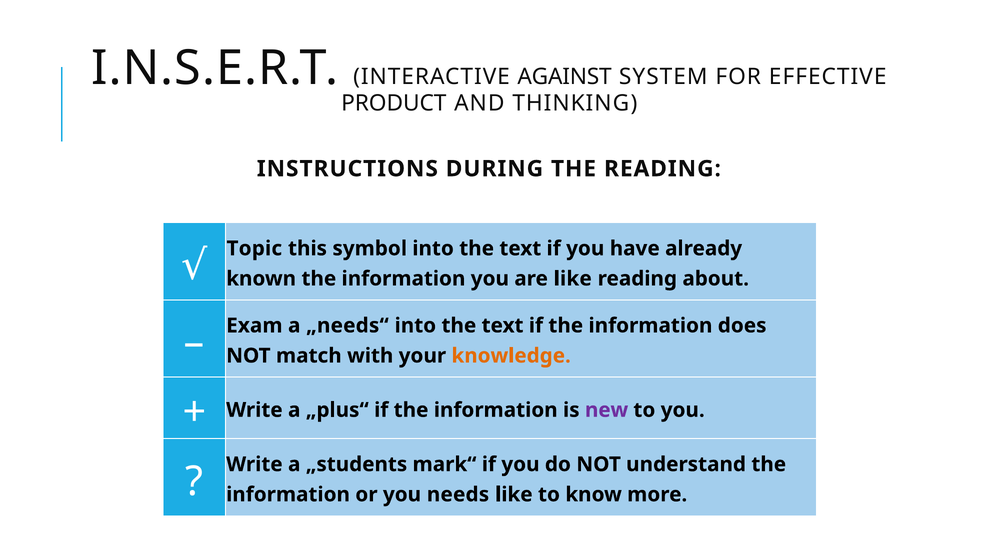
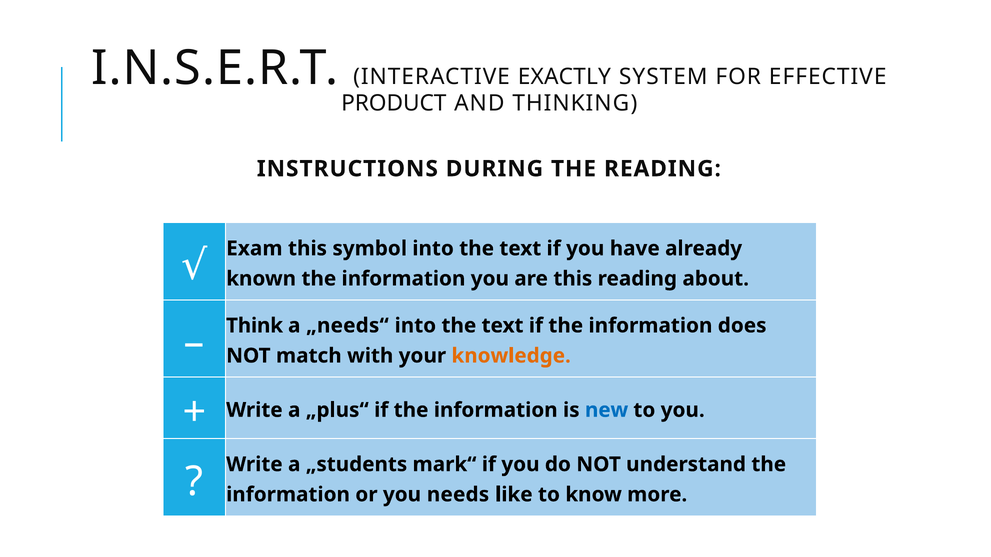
AGAINST: AGAINST -> EXACTLY
Topic: Topic -> Exam
are like: like -> this
Exam: Exam -> Think
new colour: purple -> blue
